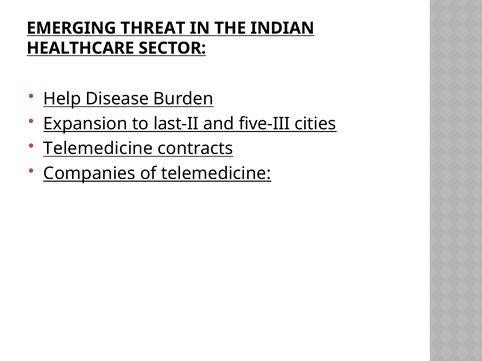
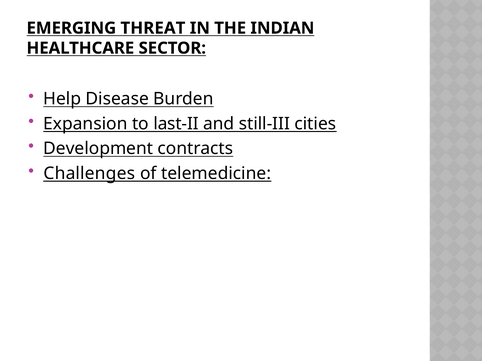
five-III: five-III -> still-III
Telemedicine at (98, 149): Telemedicine -> Development
Companies: Companies -> Challenges
